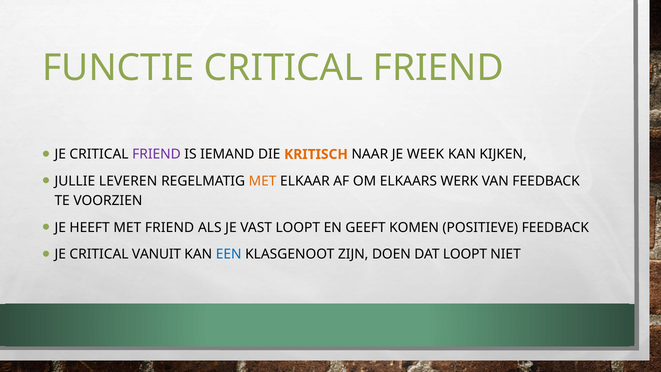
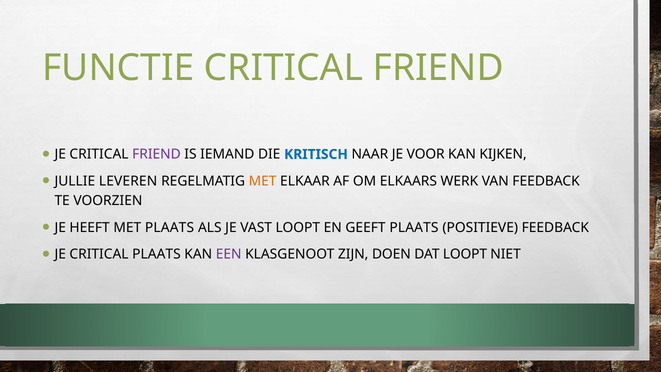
KRITISCH colour: orange -> blue
WEEK: WEEK -> VOOR
MET FRIEND: FRIEND -> PLAATS
GEEFT KOMEN: KOMEN -> PLAATS
CRITICAL VANUIT: VANUIT -> PLAATS
EEN colour: blue -> purple
